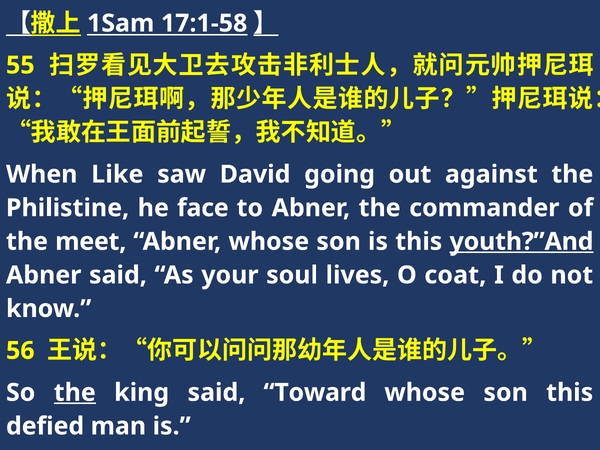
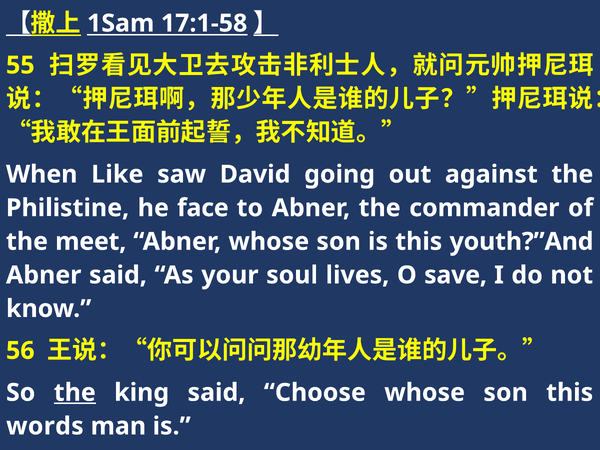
youth?”And underline: present -> none
coat: coat -> save
Toward: Toward -> Choose
defied: defied -> words
